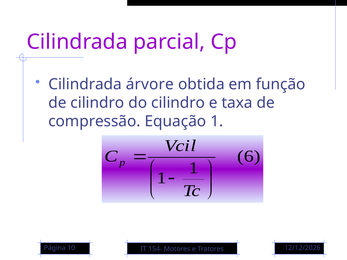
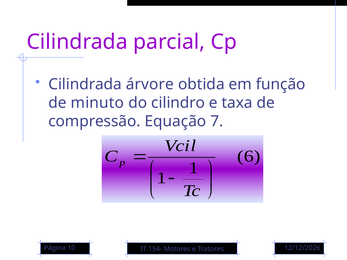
de cilindro: cilindro -> minuto
Equação 1: 1 -> 7
